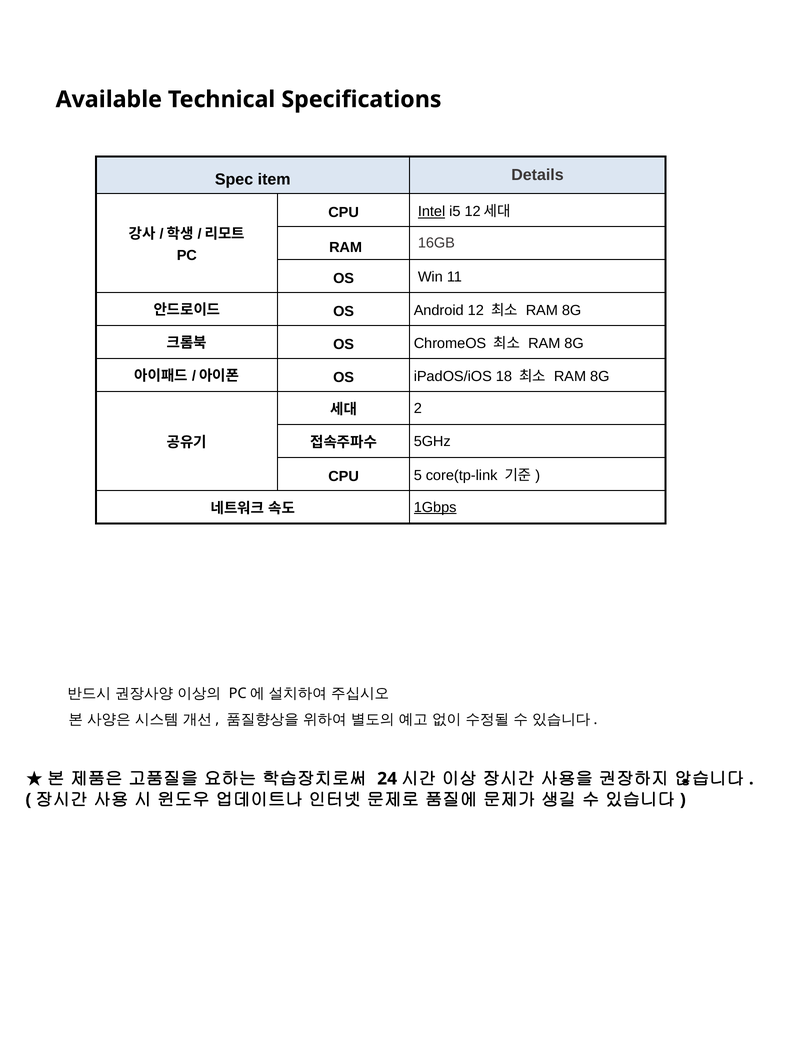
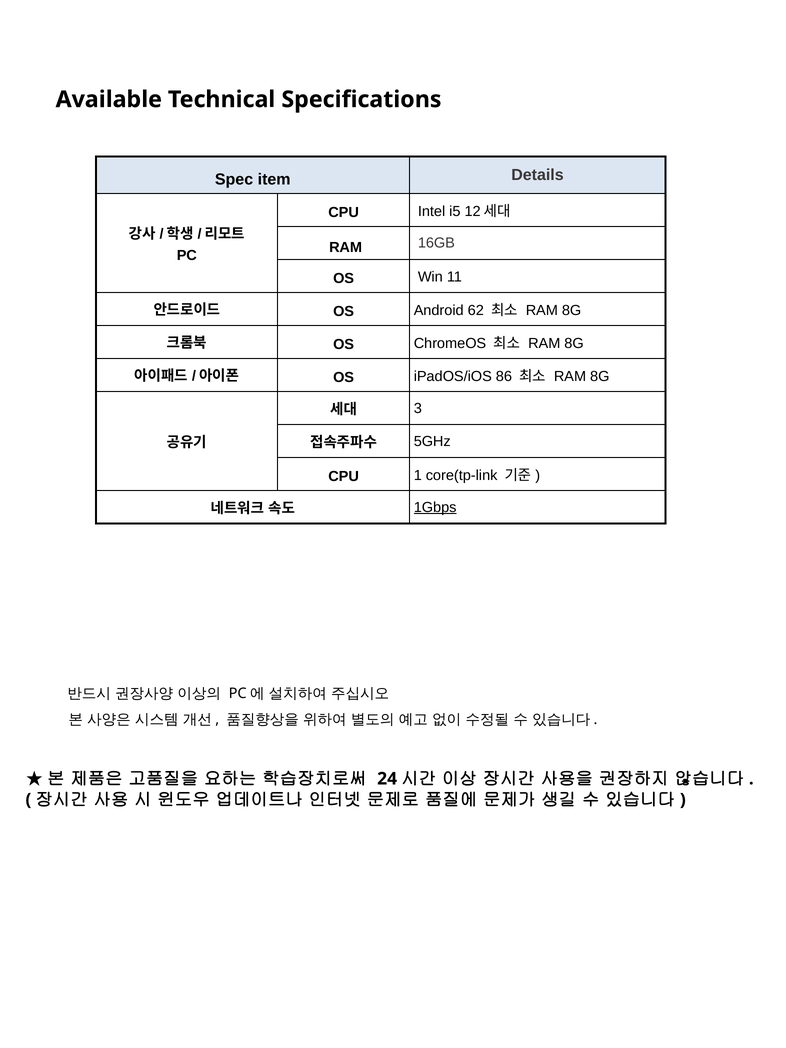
Intel underline: present -> none
12: 12 -> 62
18: 18 -> 86
2: 2 -> 3
5: 5 -> 1
